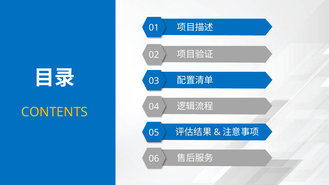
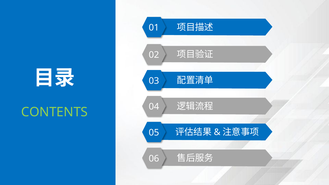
CONTENTS colour: yellow -> light green
